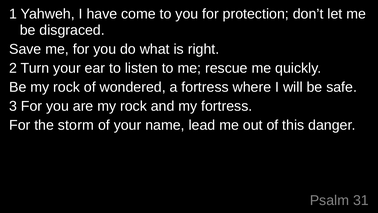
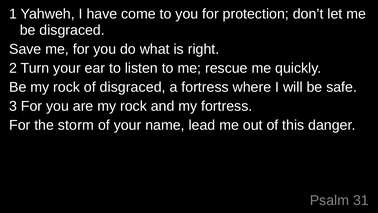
of wondered: wondered -> disgraced
